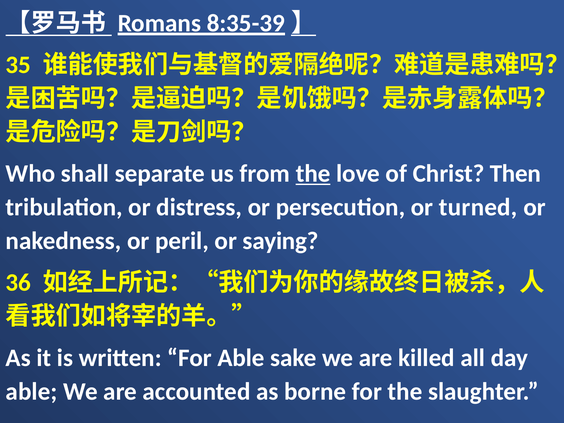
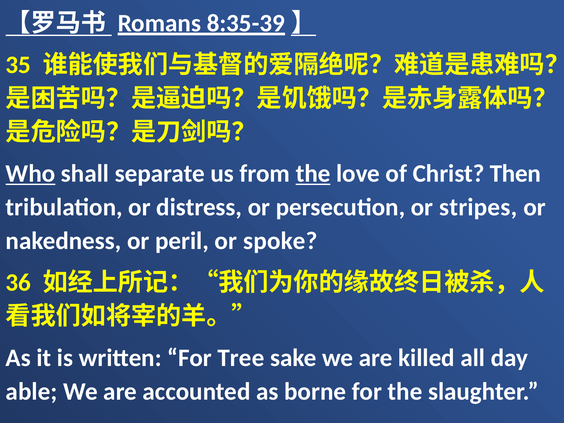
Who underline: none -> present
turned: turned -> stripes
saying: saying -> spoke
For Able: Able -> Tree
